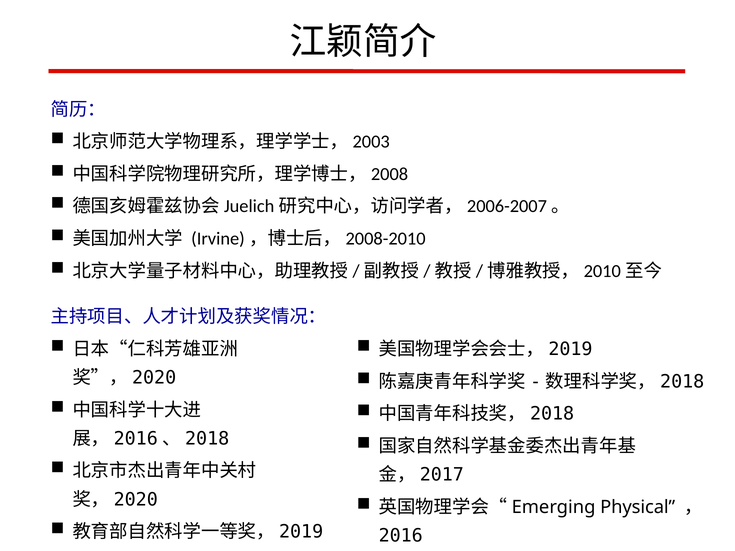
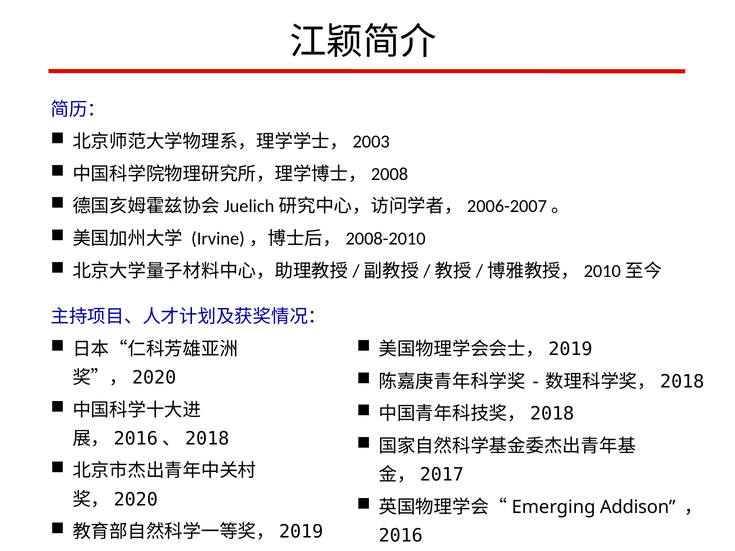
Physical: Physical -> Addison
